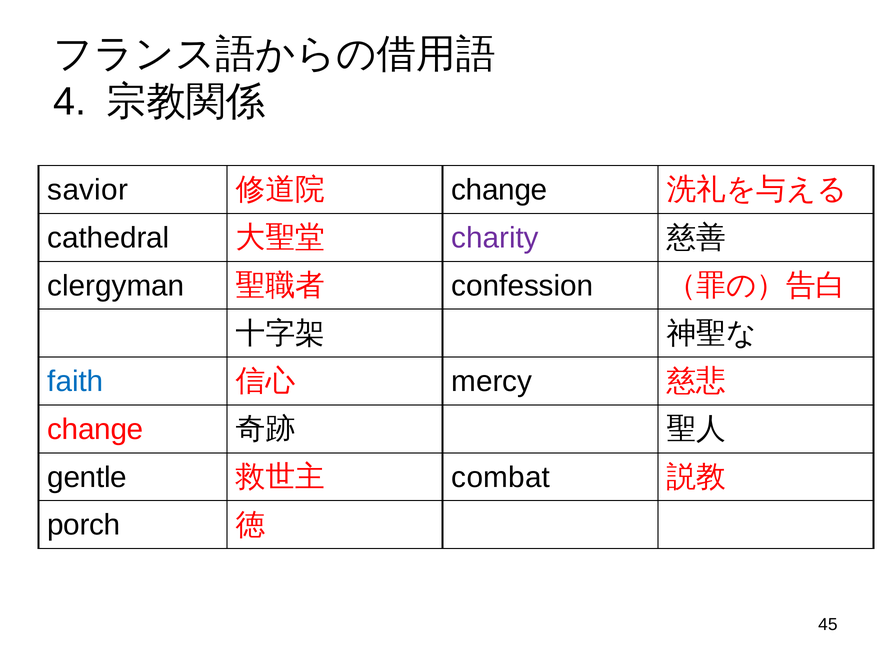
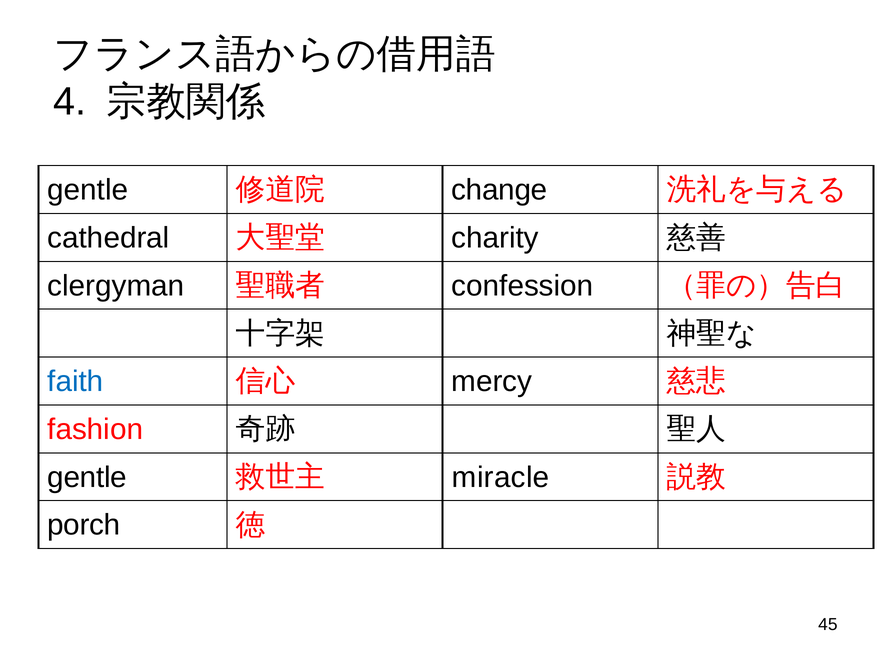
savior at (88, 190): savior -> gentle
charity colour: purple -> black
change at (95, 430): change -> fashion
combat: combat -> miracle
